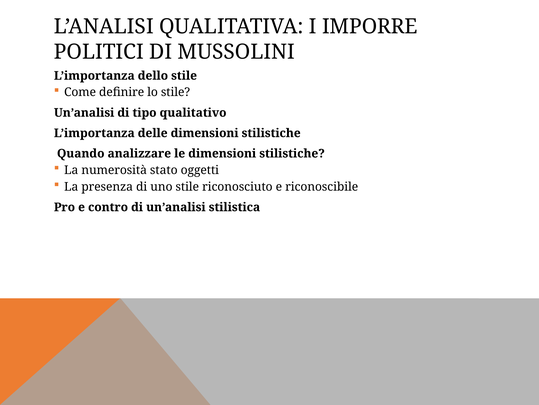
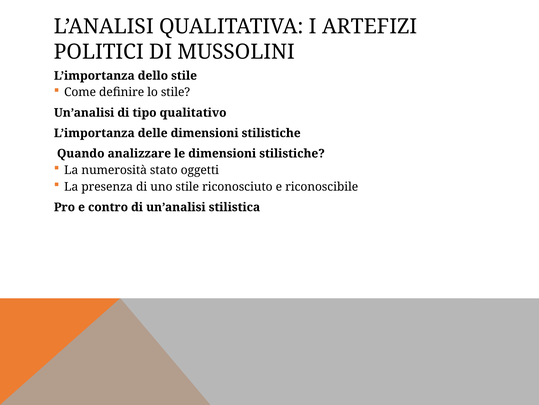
IMPORRE: IMPORRE -> ARTEFIZI
